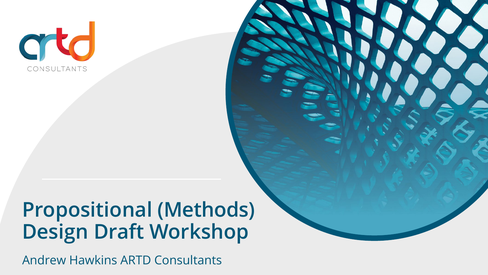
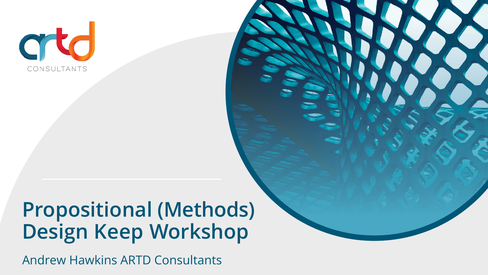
Draft: Draft -> Keep
